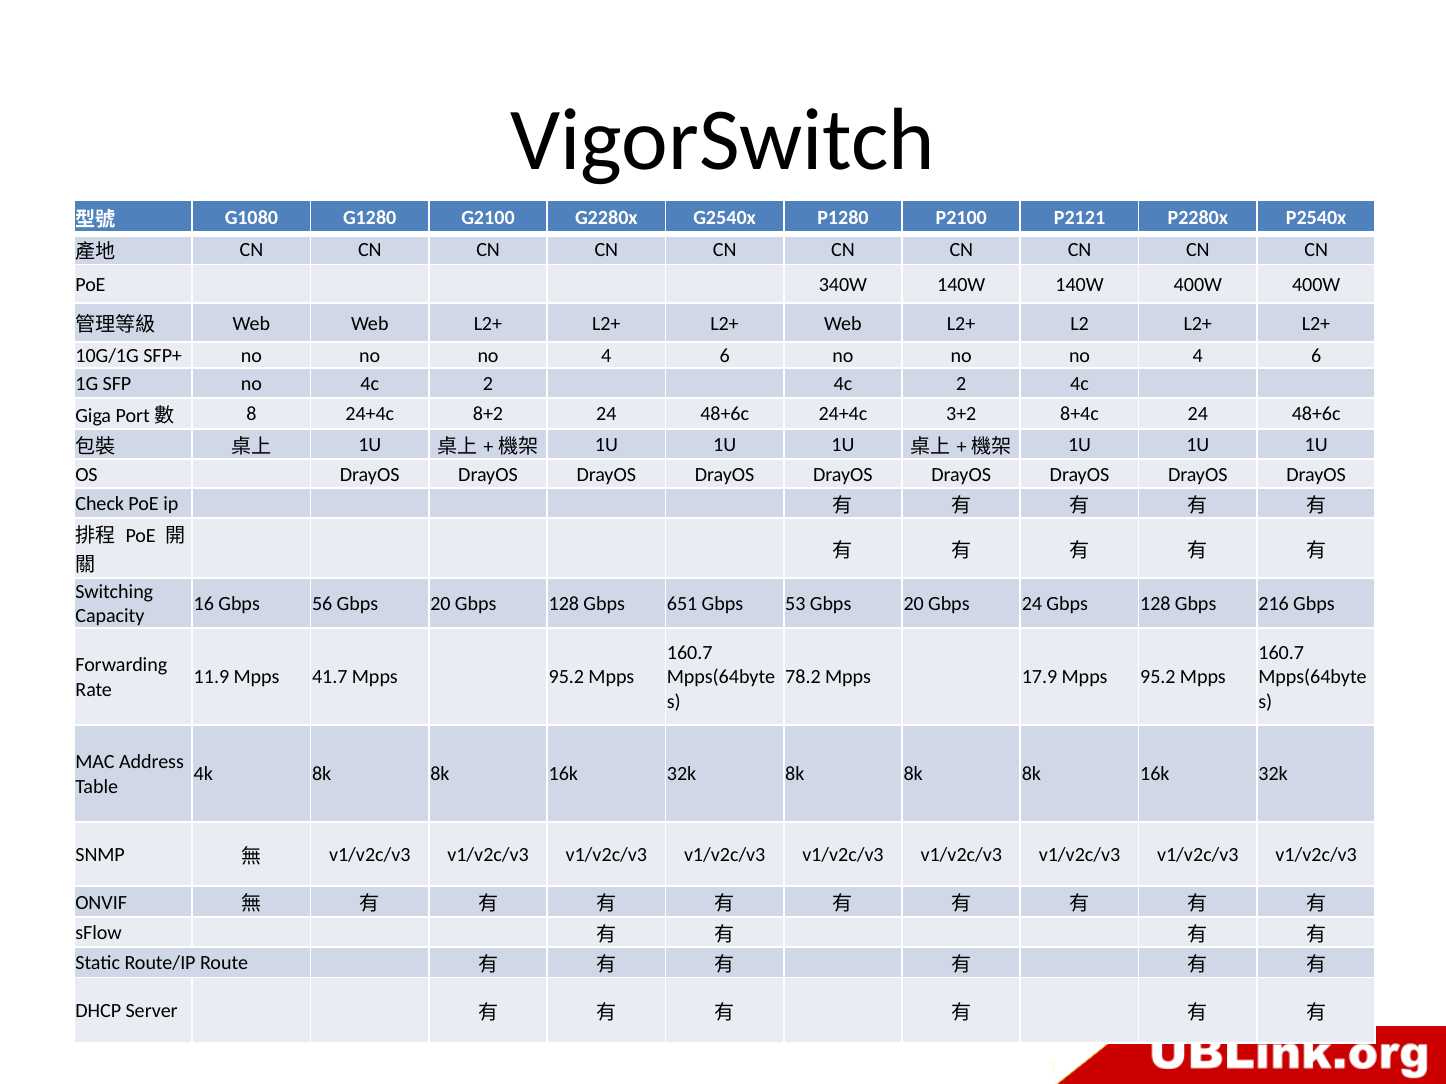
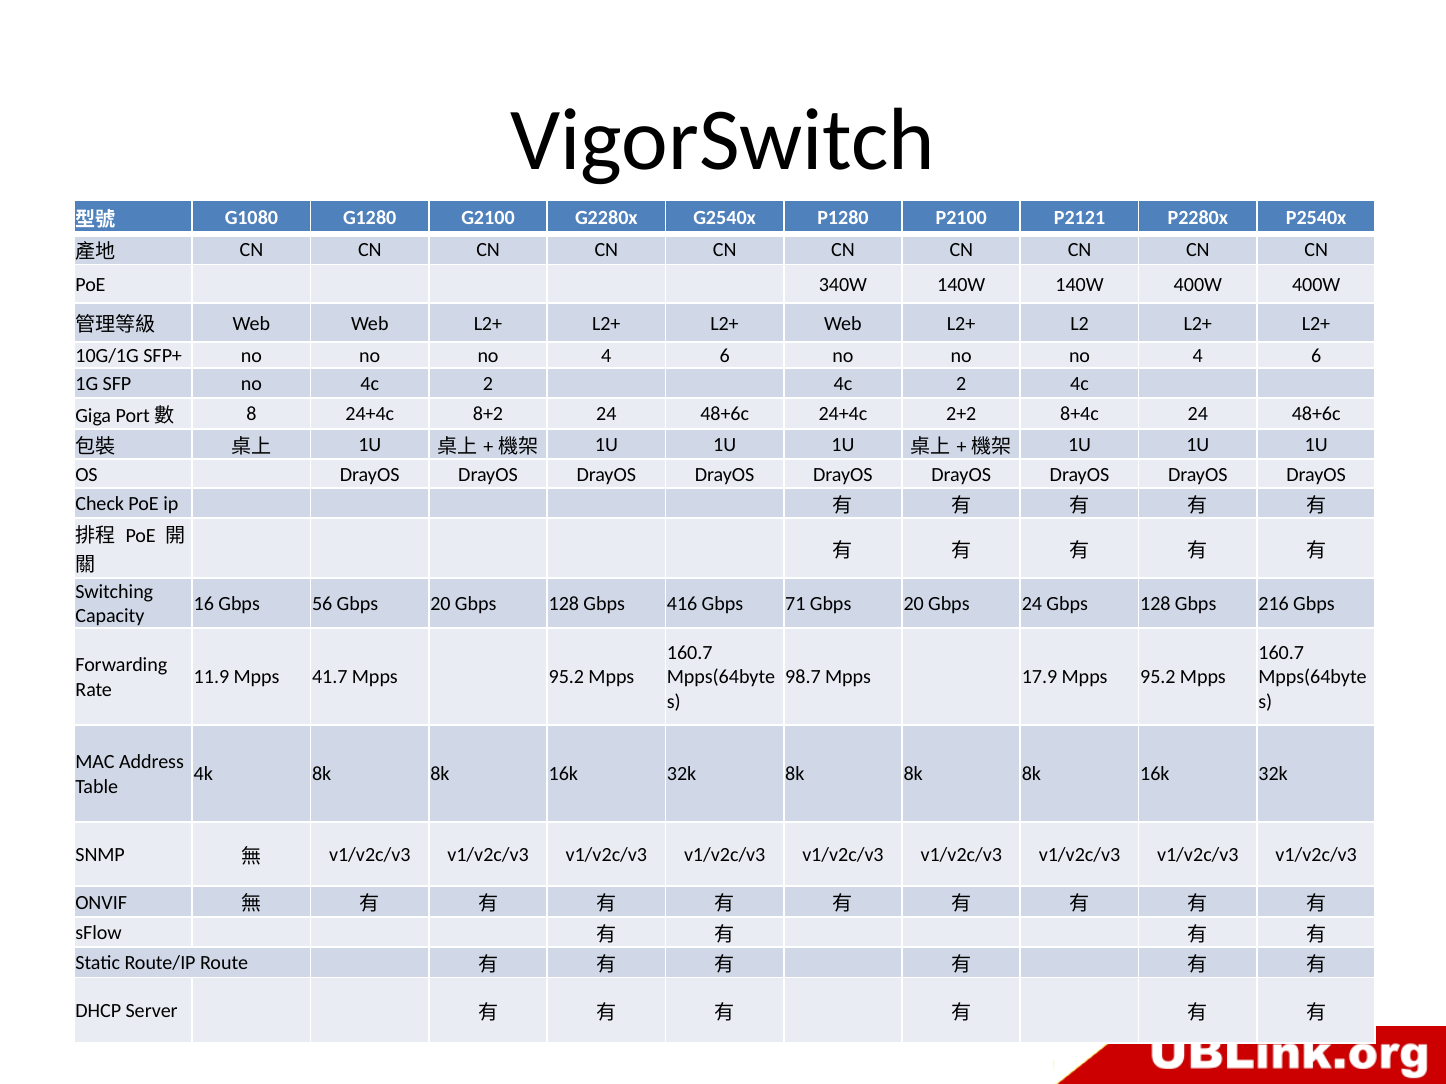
3+2: 3+2 -> 2+2
651: 651 -> 416
53: 53 -> 71
78.2: 78.2 -> 98.7
